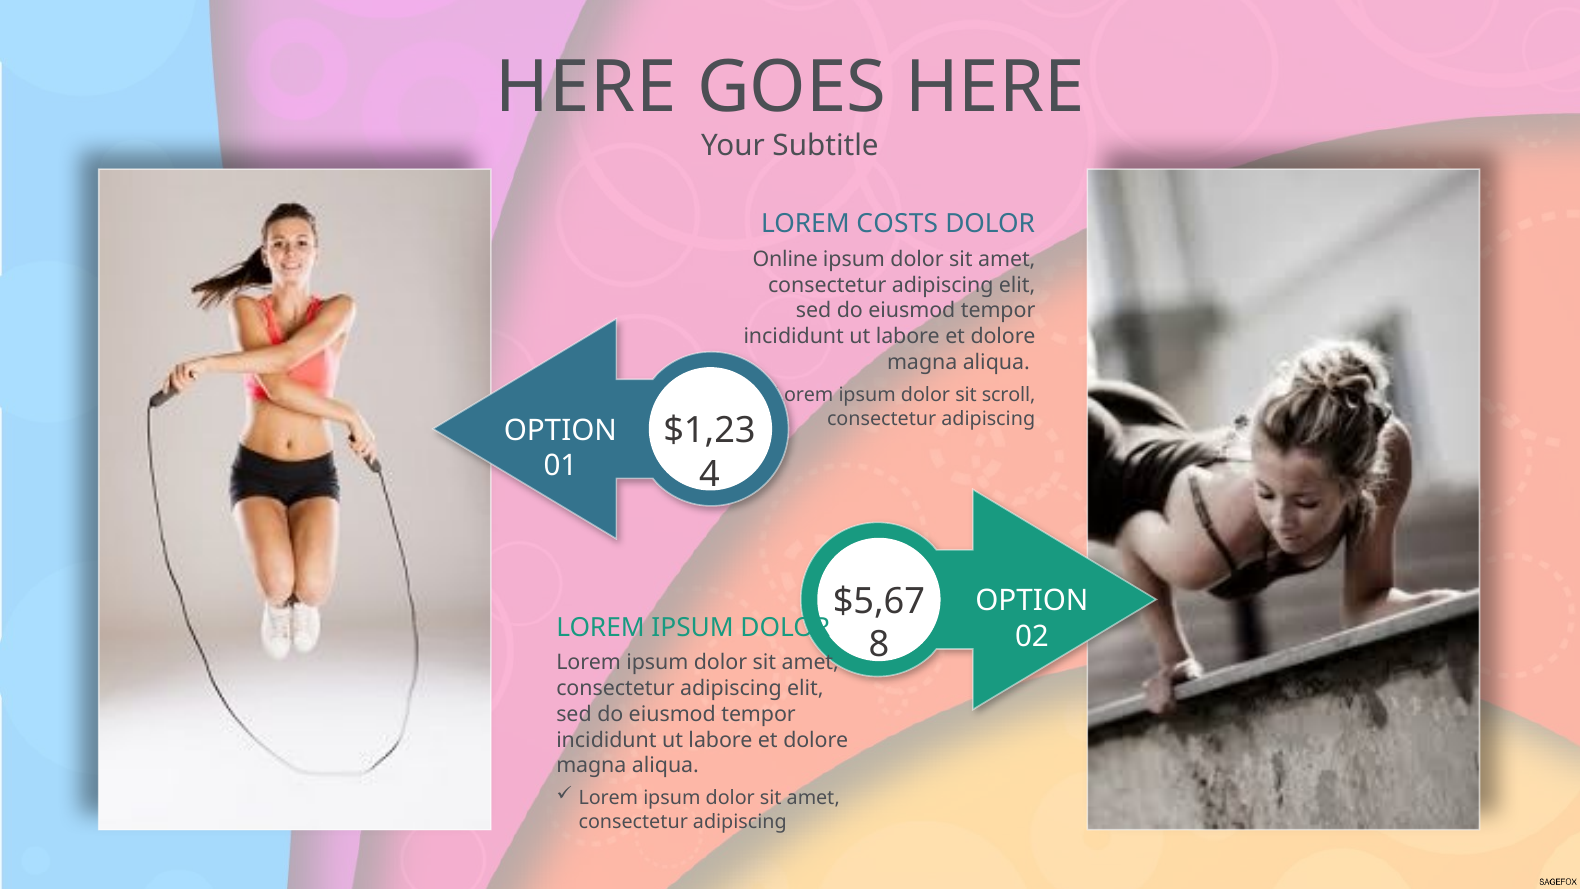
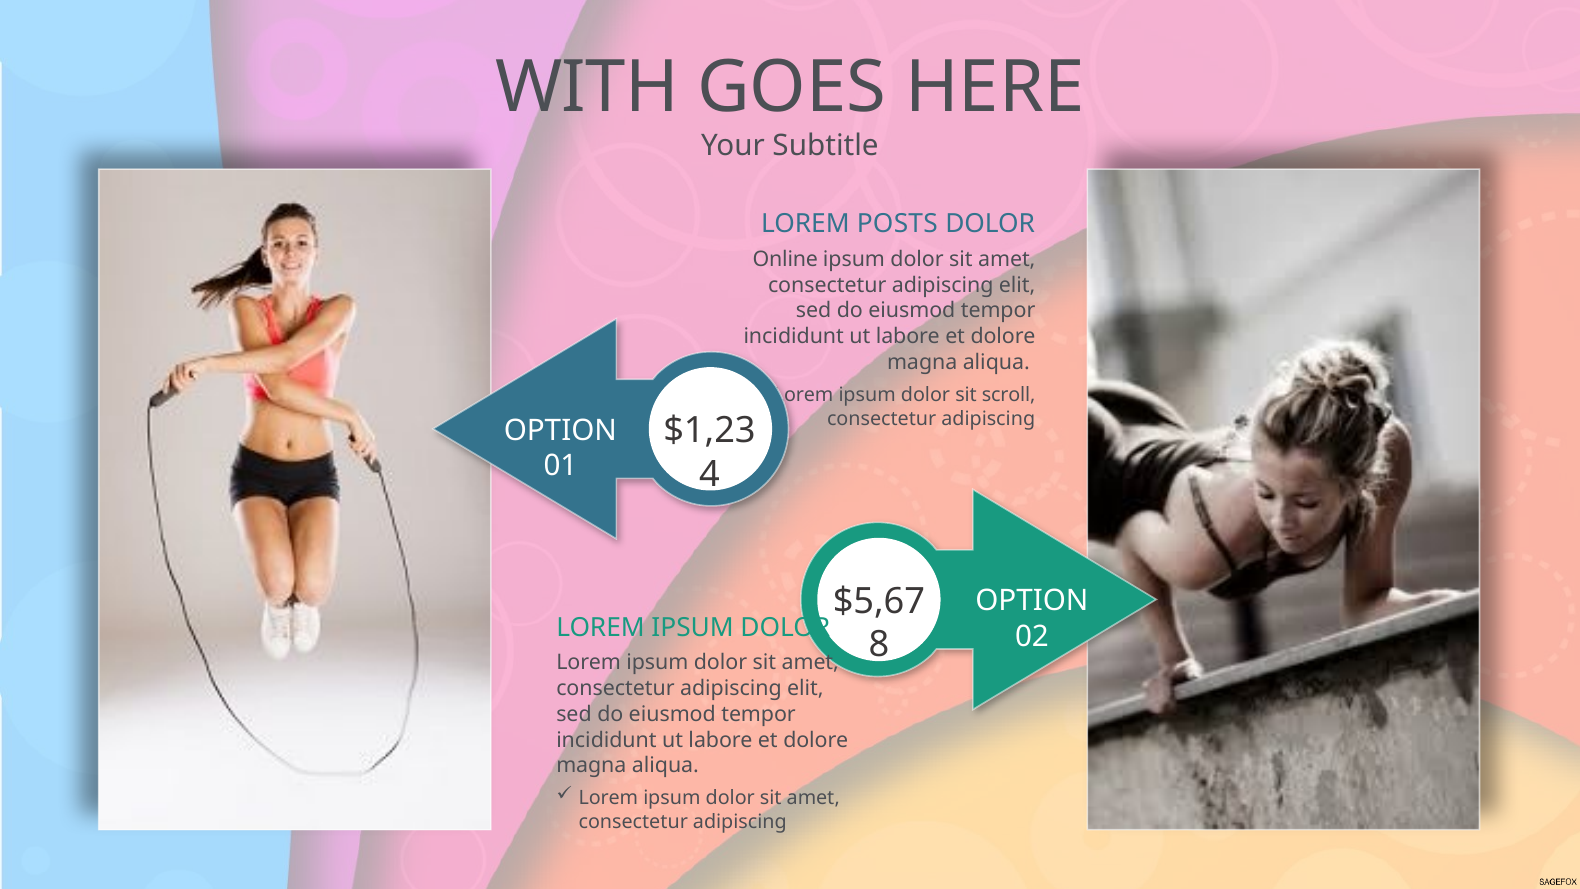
HERE at (586, 88): HERE -> WITH
COSTS: COSTS -> POSTS
